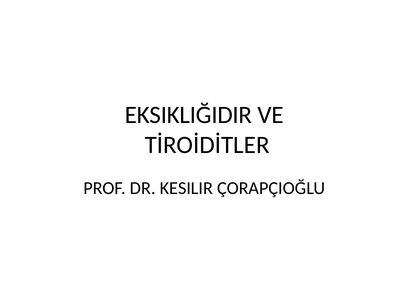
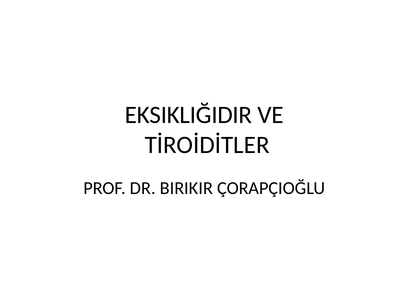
KESILIR: KESILIR -> BIRIKIR
